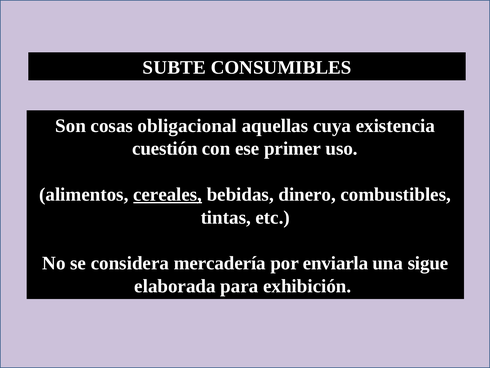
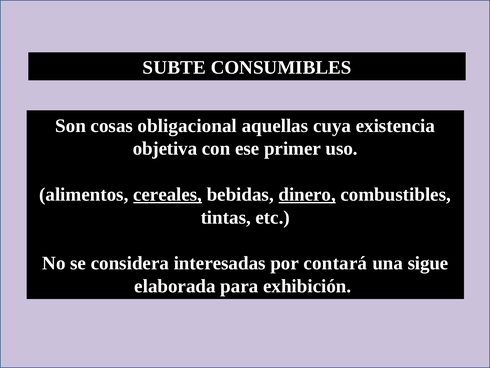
cuestión: cuestión -> objetiva
dinero underline: none -> present
mercadería: mercadería -> interesadas
enviarla: enviarla -> contará
